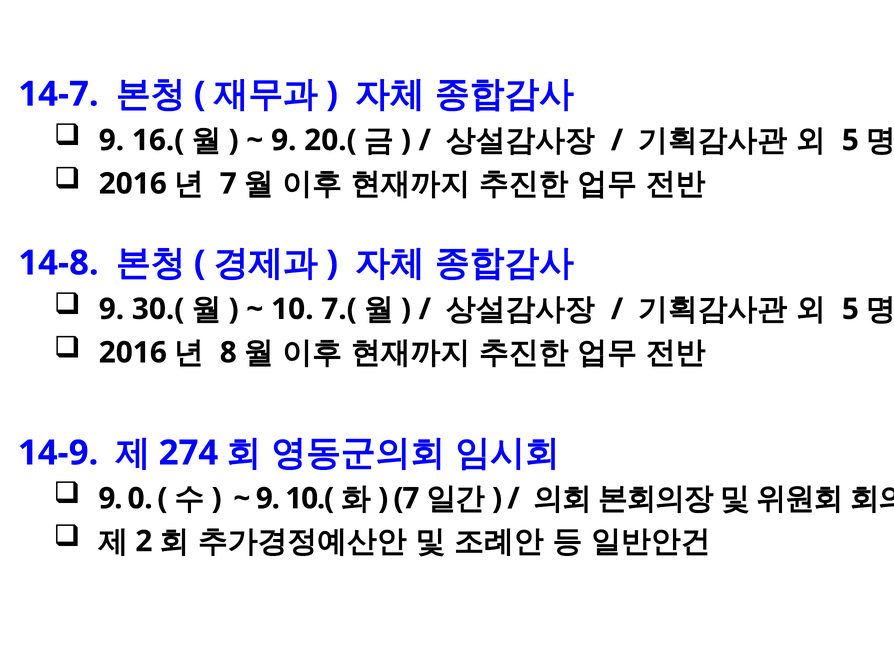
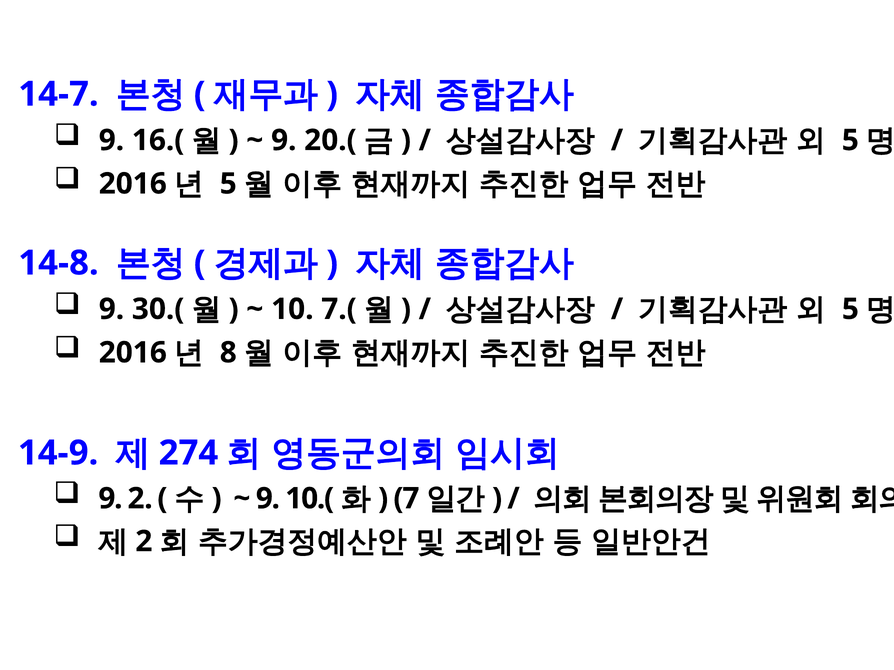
7 at (228, 184): 7 -> 5
9 0: 0 -> 2
